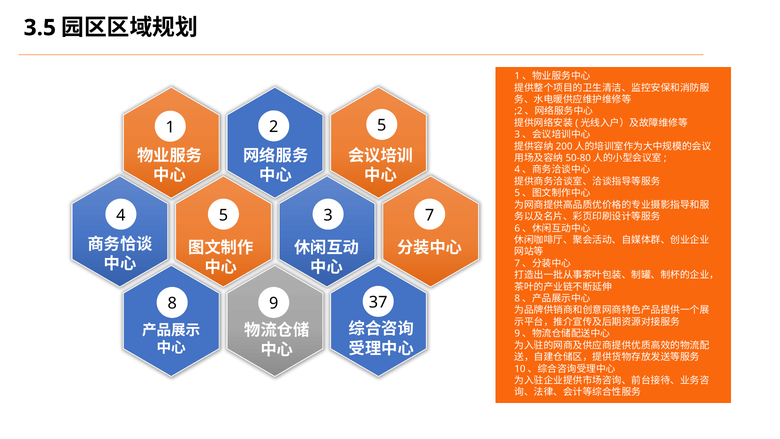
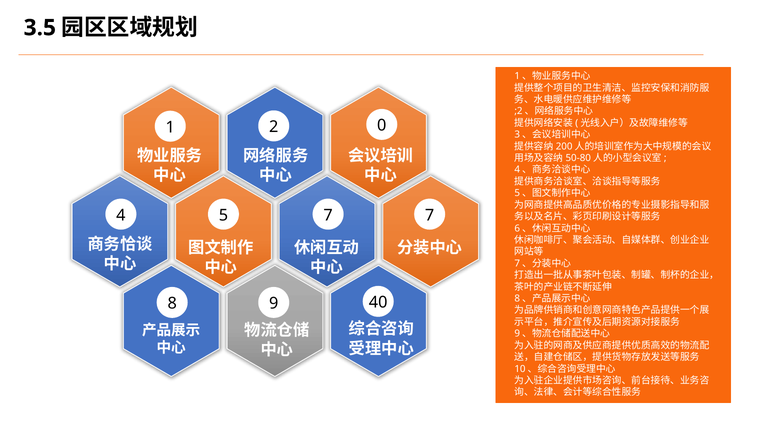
1 5: 5 -> 0
5 3: 3 -> 7
37: 37 -> 40
